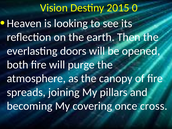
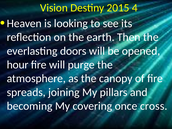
0: 0 -> 4
both: both -> hour
